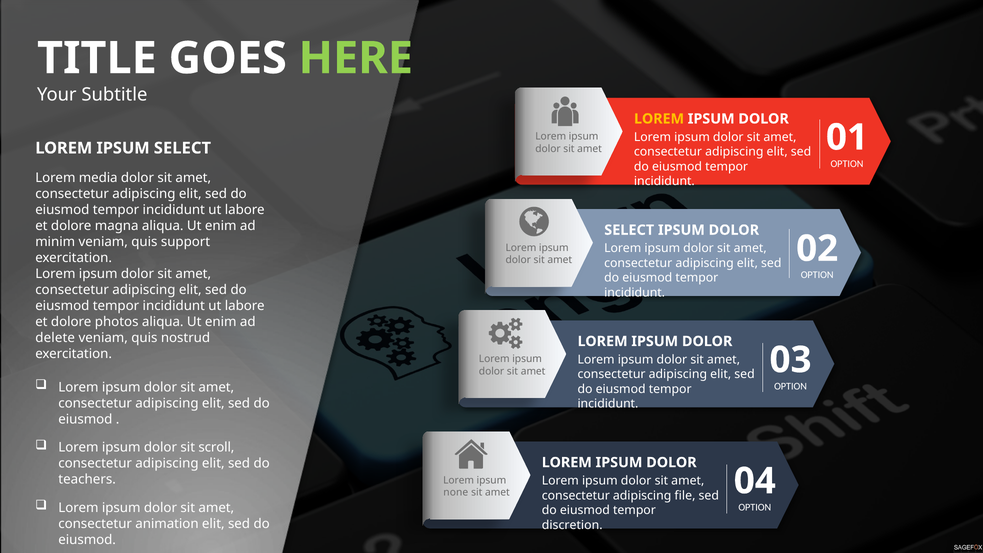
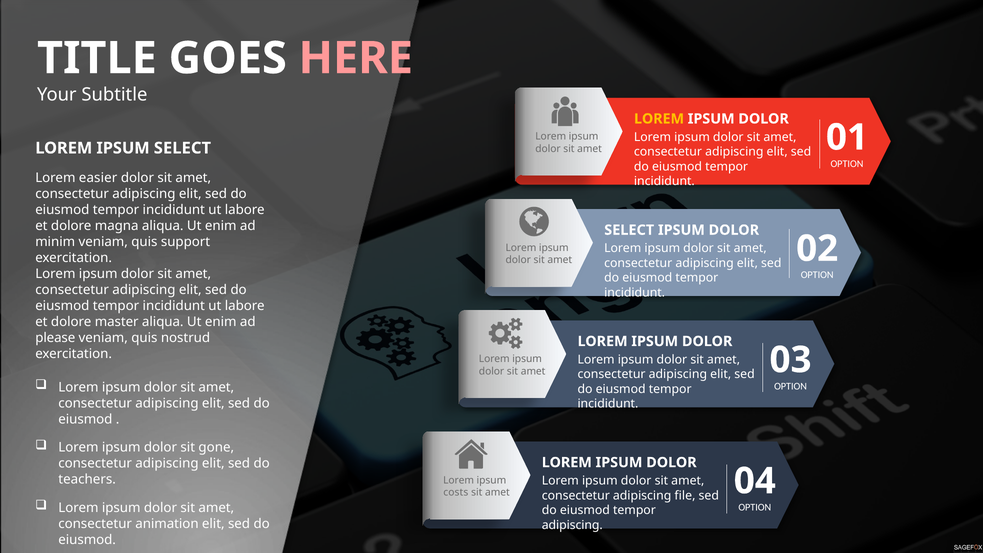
HERE colour: light green -> pink
media: media -> easier
photos: photos -> master
delete: delete -> please
scroll: scroll -> gone
none: none -> costs
discretion at (572, 525): discretion -> adipiscing
